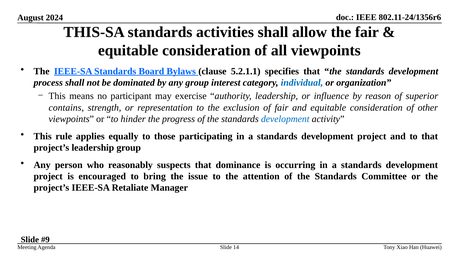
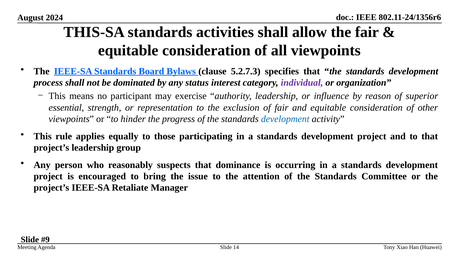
5.2.1.1: 5.2.1.1 -> 5.2.7.3
any group: group -> status
individual colour: blue -> purple
contains: contains -> essential
